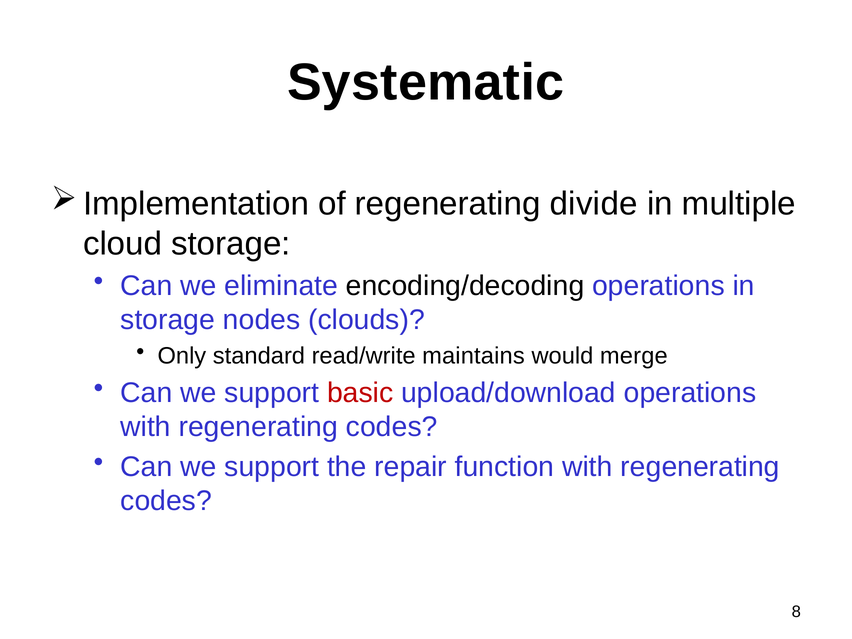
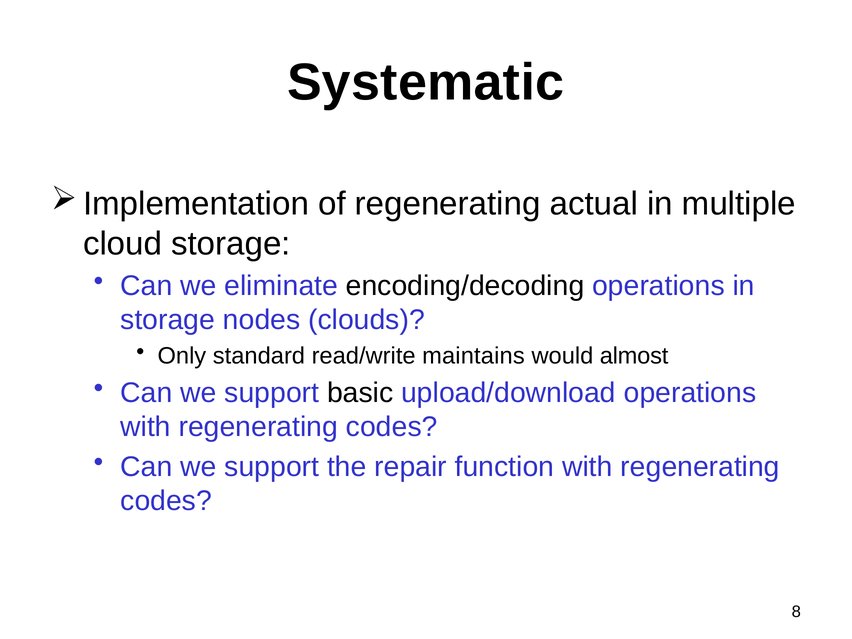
divide: divide -> actual
merge: merge -> almost
basic colour: red -> black
